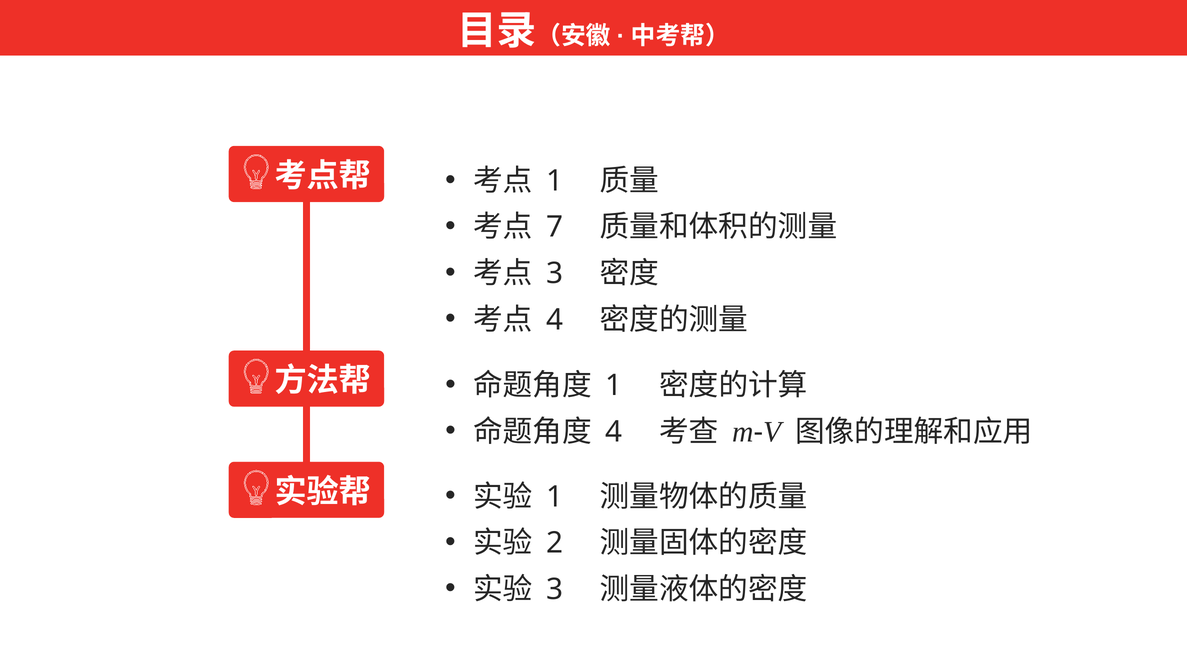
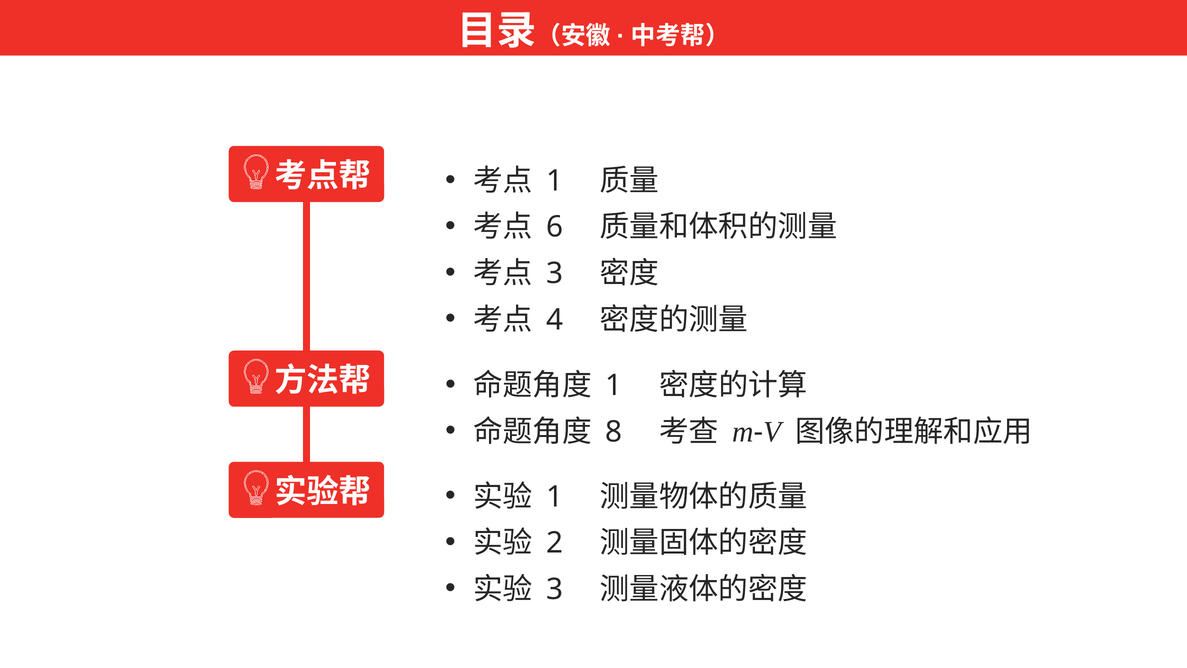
7: 7 -> 6
4 at (614, 432): 4 -> 8
